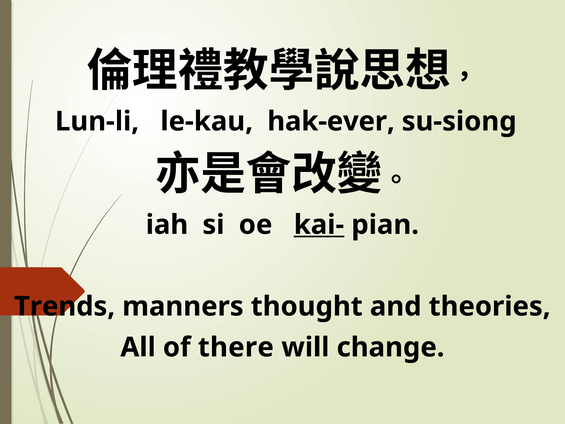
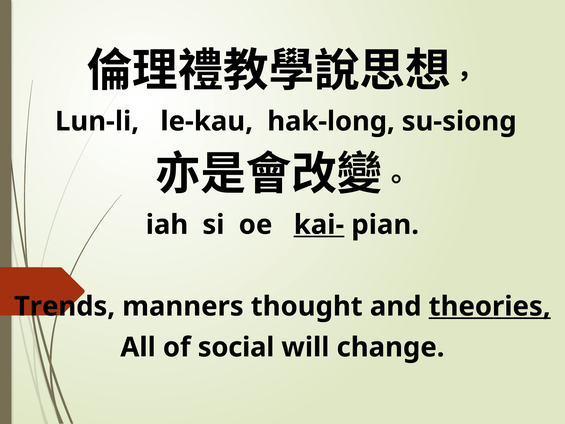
hak-ever: hak-ever -> hak-long
theories underline: none -> present
there: there -> social
